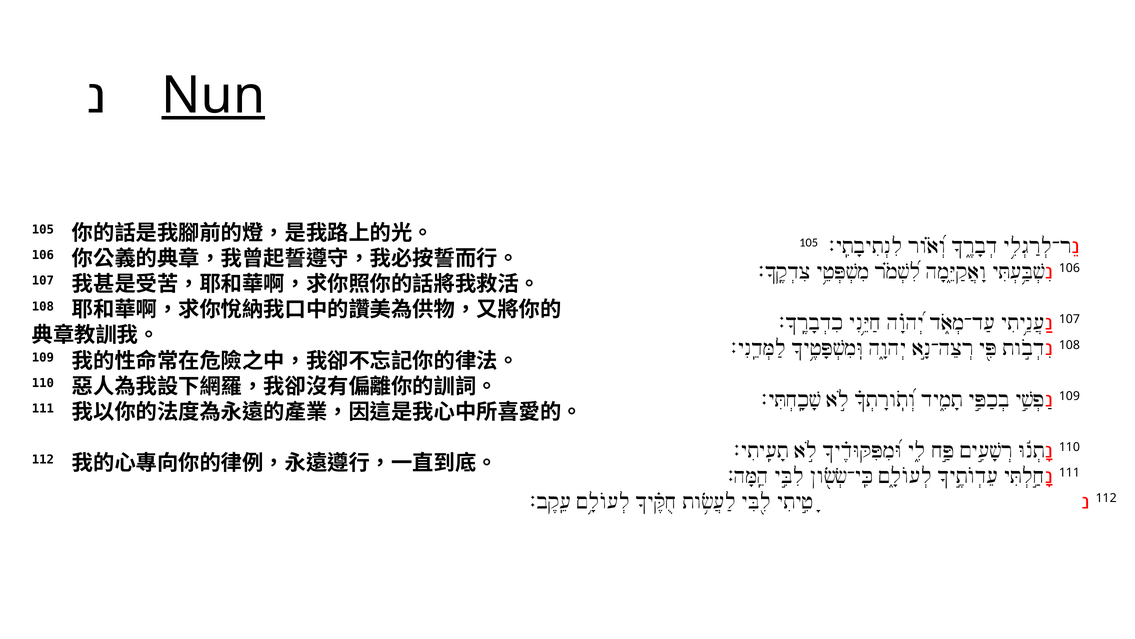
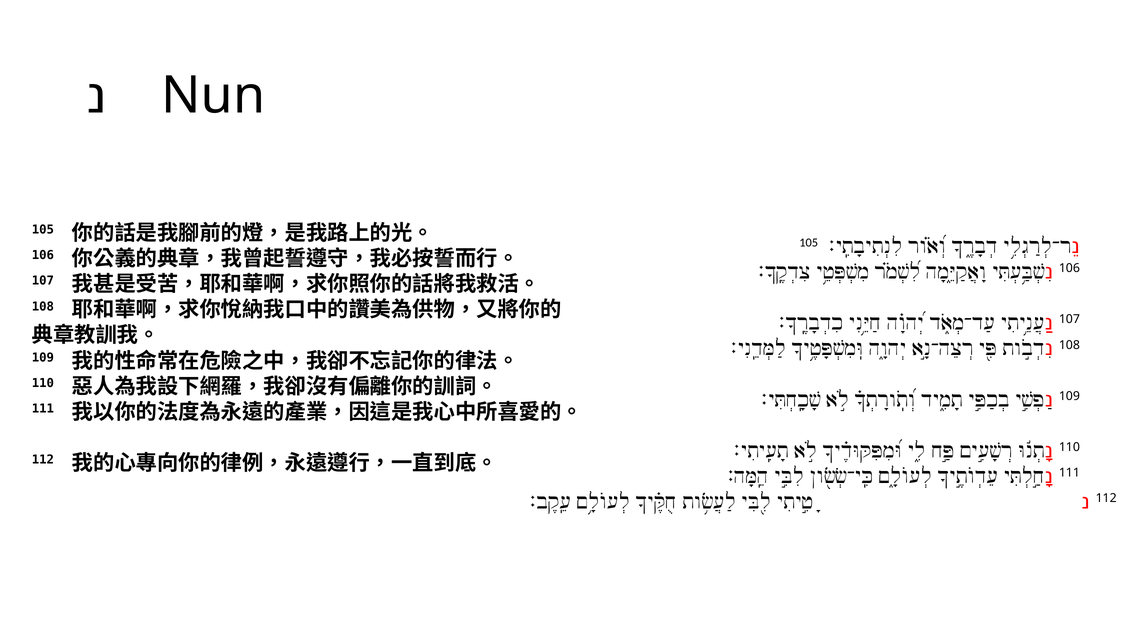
Nun underline: present -> none
